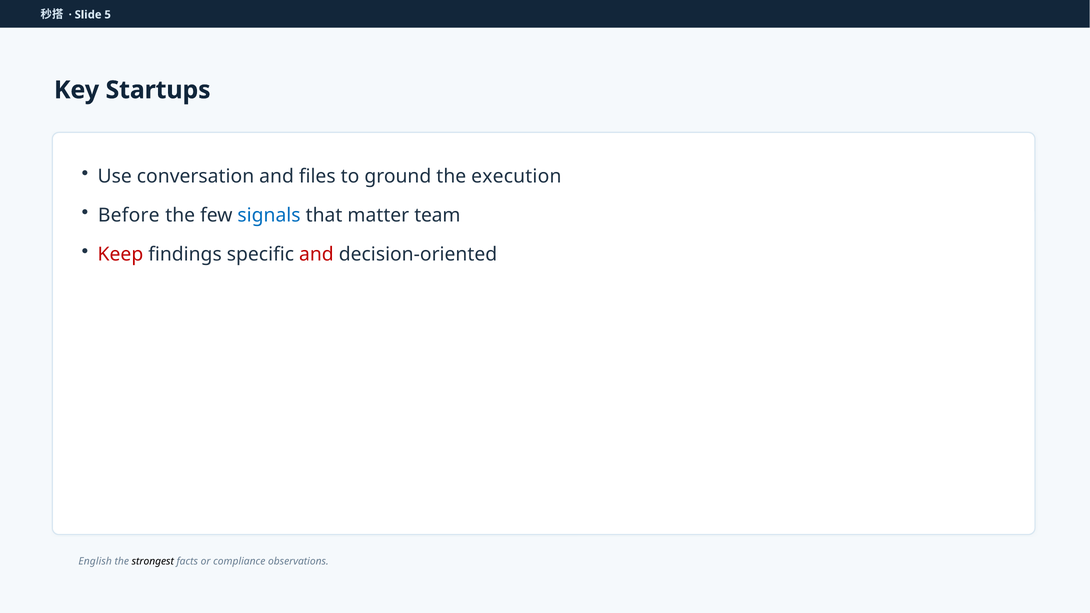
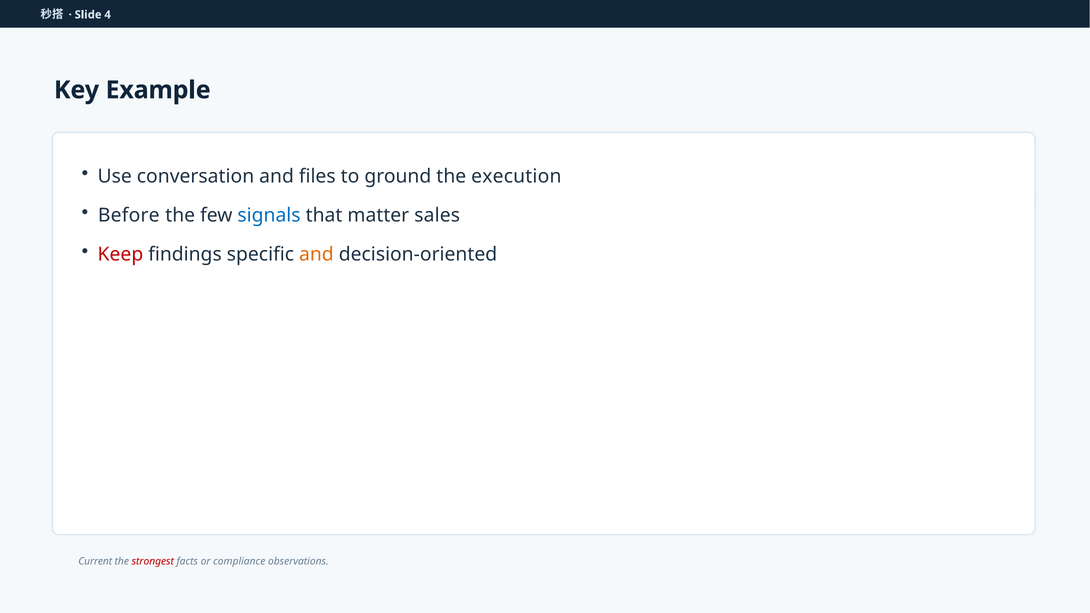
5: 5 -> 4
Startups: Startups -> Example
team: team -> sales
and at (316, 255) colour: red -> orange
English: English -> Current
strongest colour: black -> red
